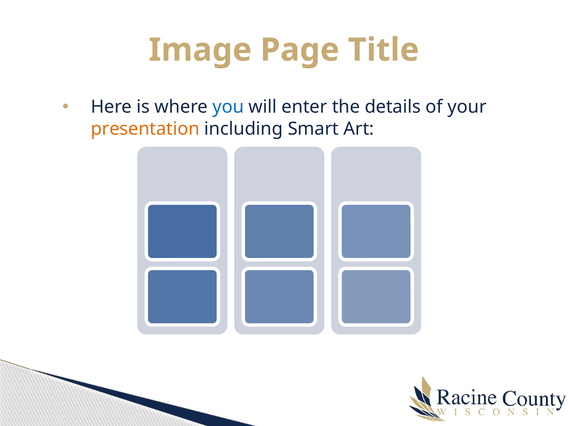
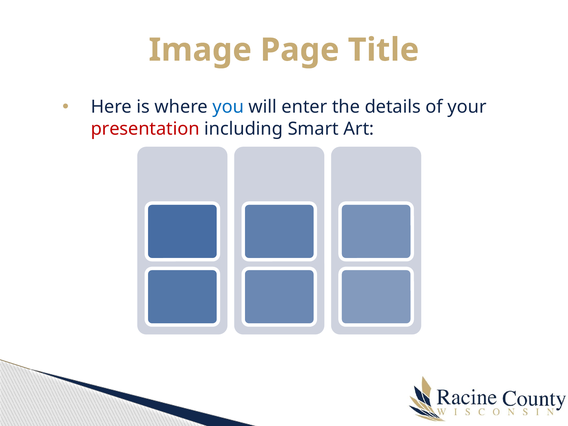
presentation colour: orange -> red
